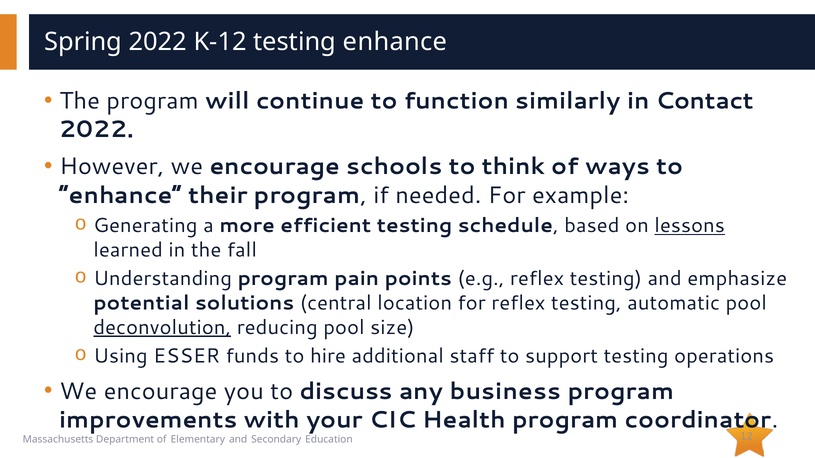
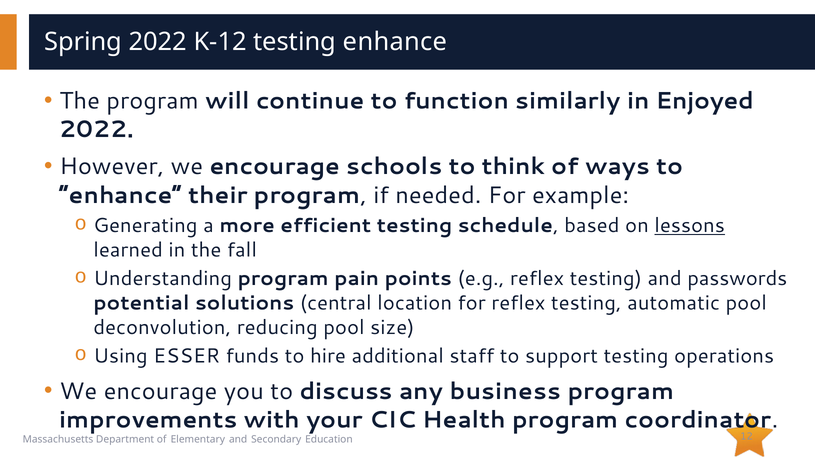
Contact: Contact -> Enjoyed
emphasize: emphasize -> passwords
deconvolution underline: present -> none
